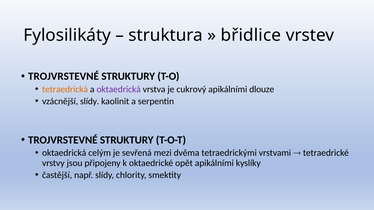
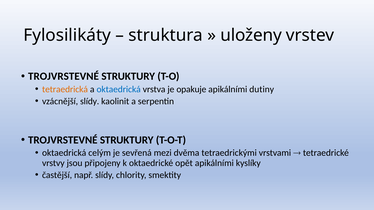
břidlice: břidlice -> uloženy
oktaedrická at (119, 89) colour: purple -> blue
cukrový: cukrový -> opakuje
dlouze: dlouze -> dutiny
